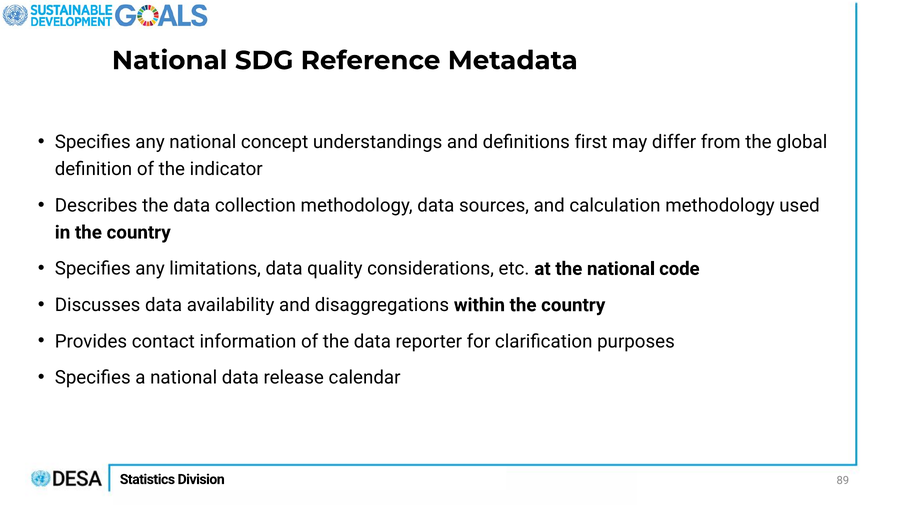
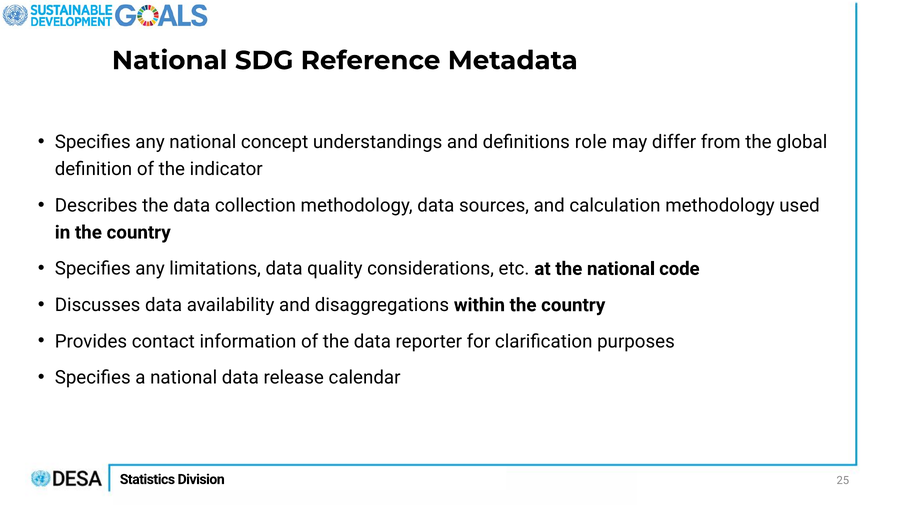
first: first -> role
89: 89 -> 25
